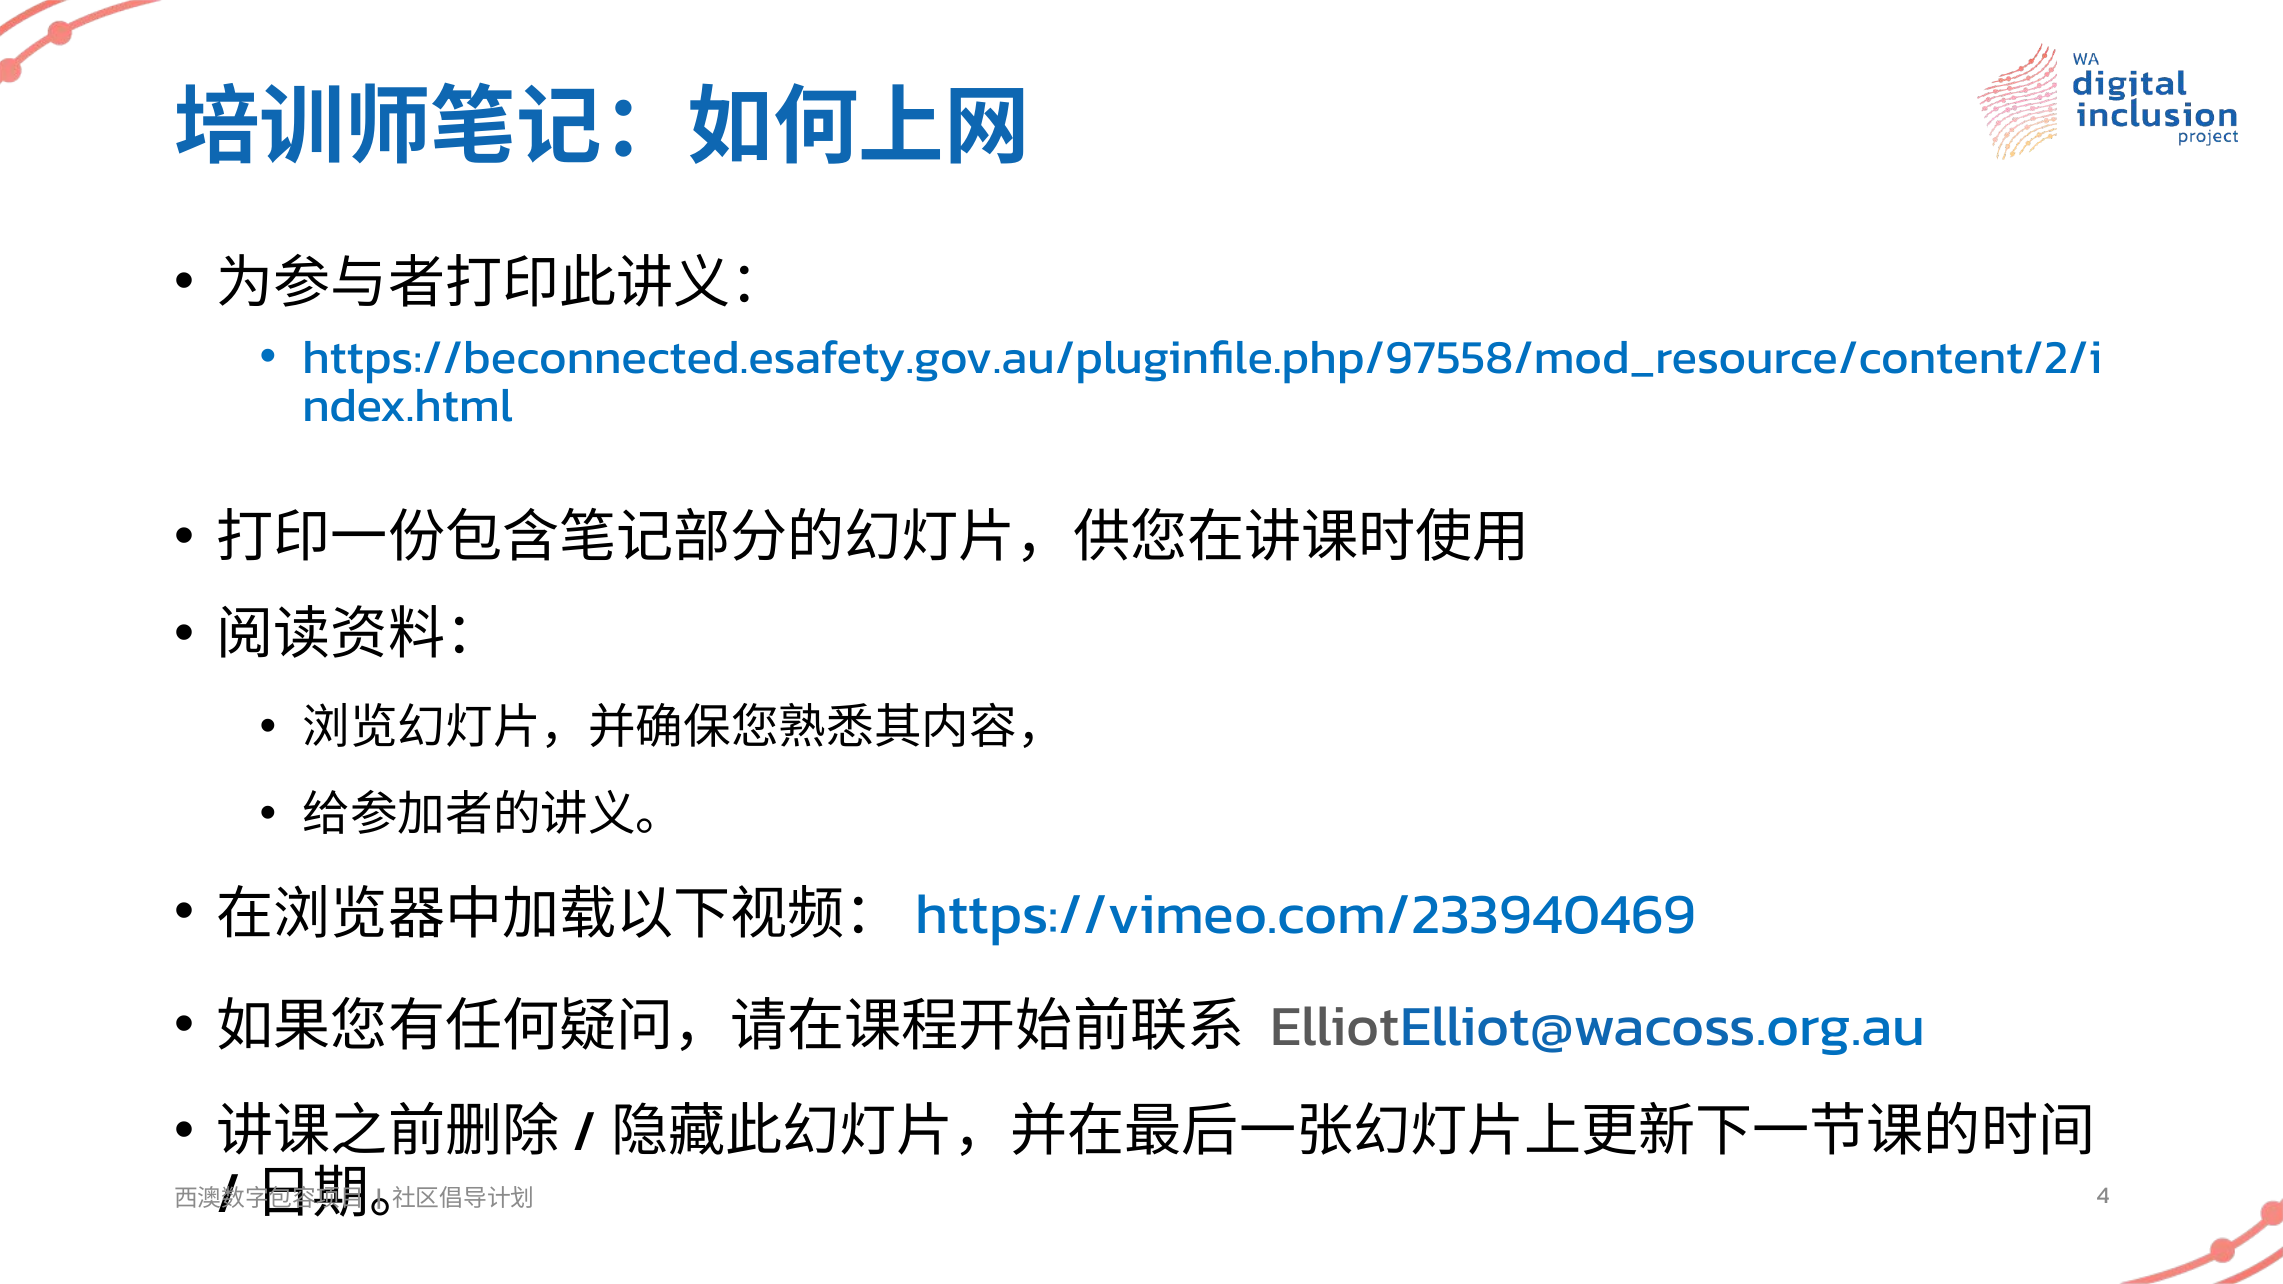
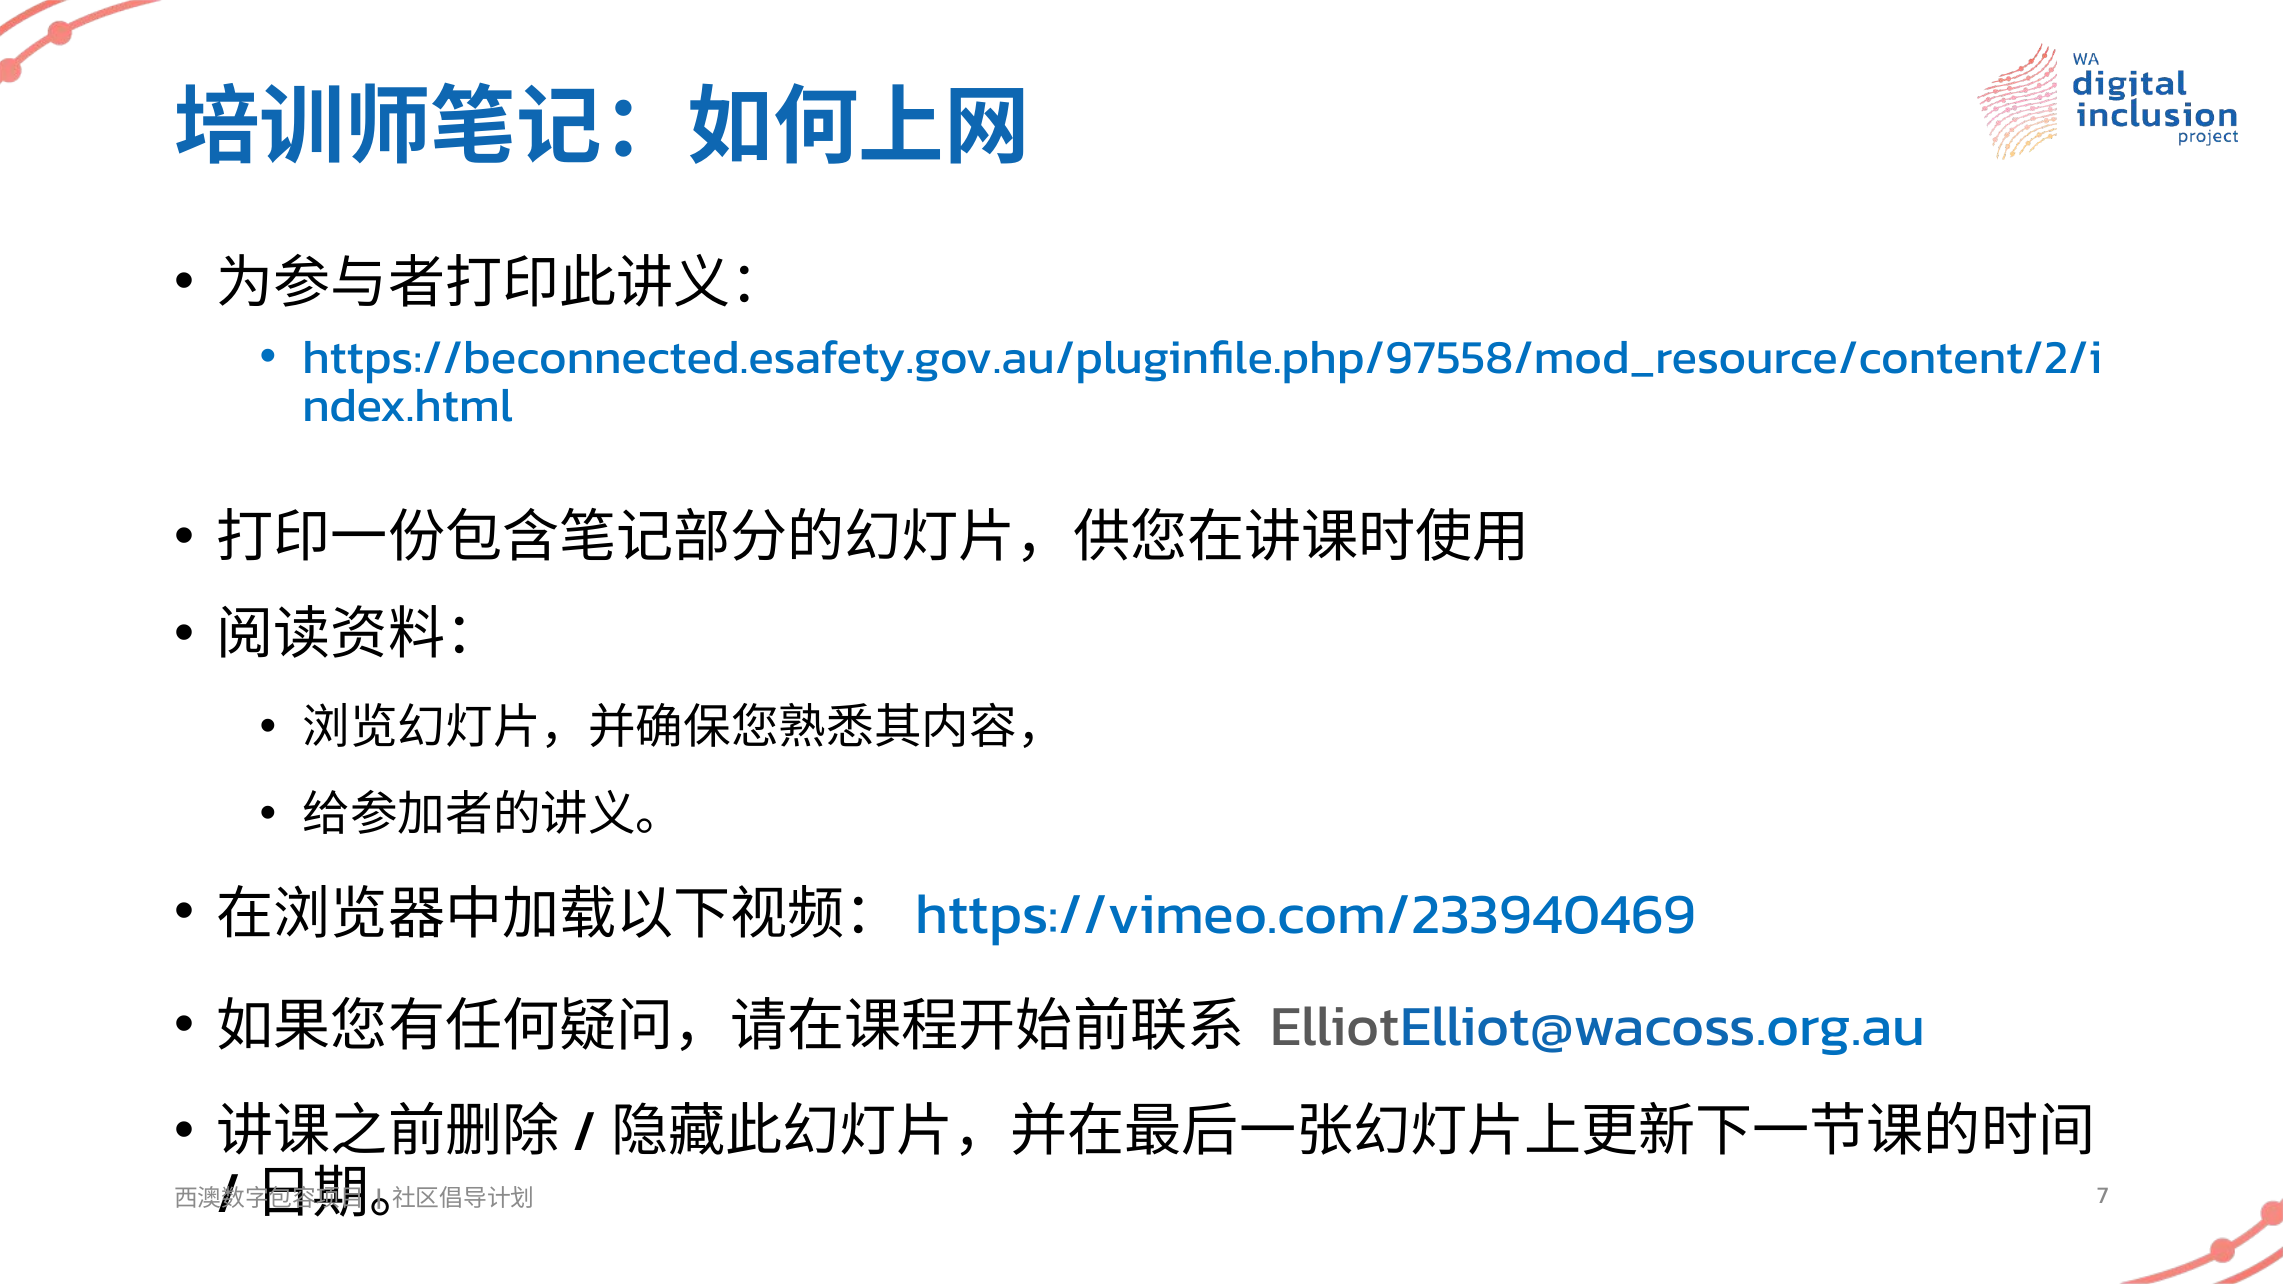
4: 4 -> 7
